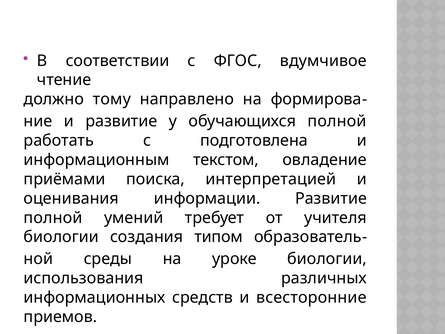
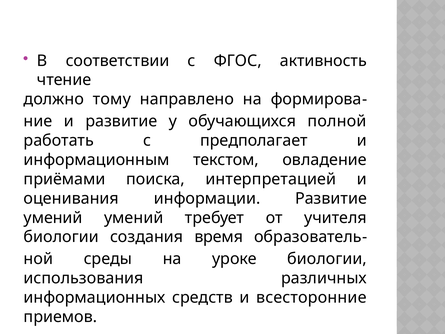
вдумчивое: вдумчивое -> активность
подготовлена: подготовлена -> предполагает
полной at (53, 218): полной -> умений
типом: типом -> время
